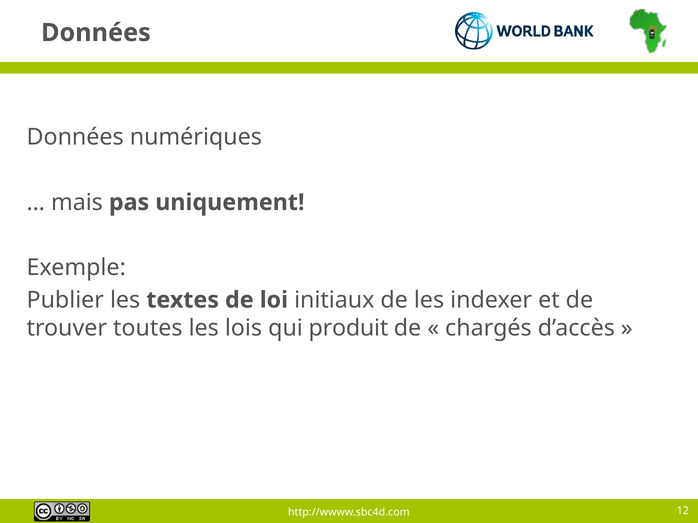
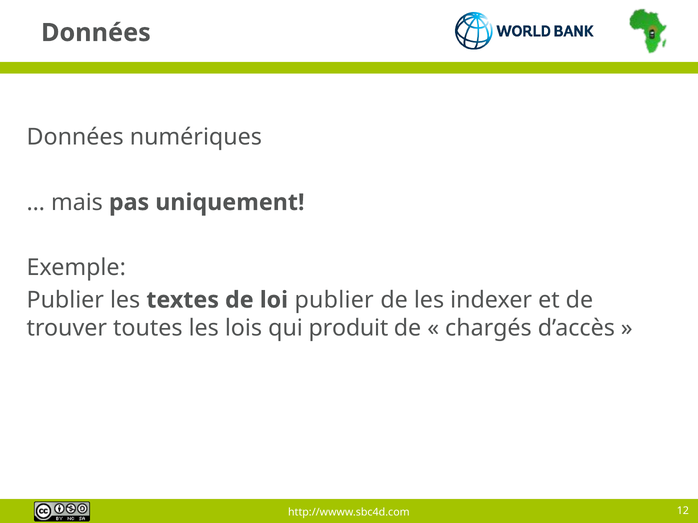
loi initiaux: initiaux -> publier
